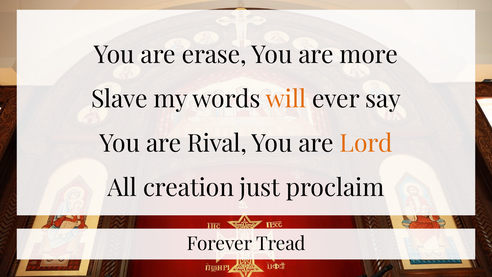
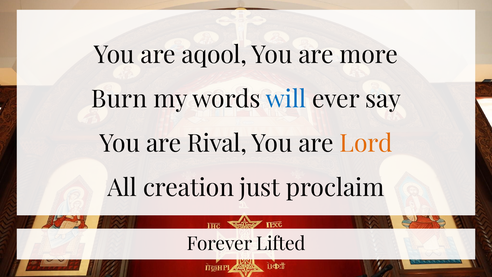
erase: erase -> aqool
Slave: Slave -> Burn
will colour: orange -> blue
Tread: Tread -> Lifted
